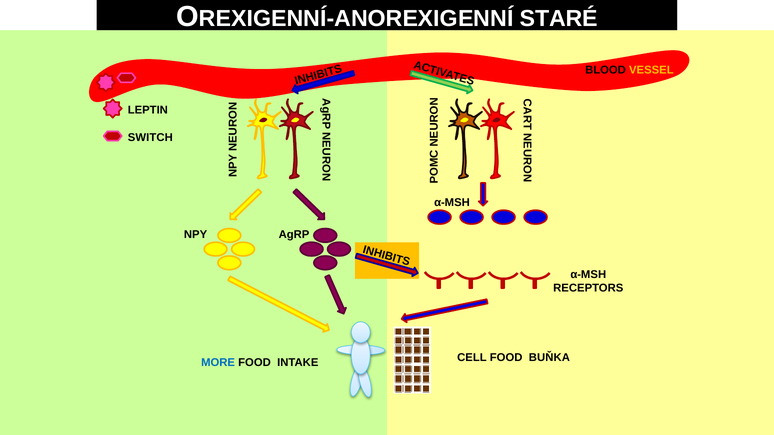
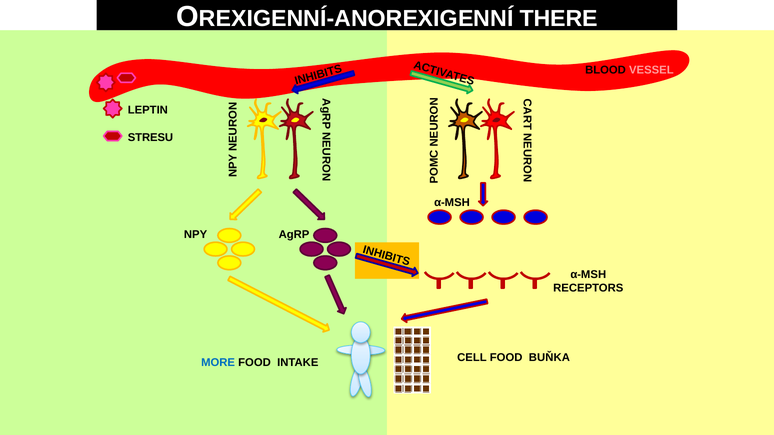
STARÉ: STARÉ -> THERE
VESSEL colour: yellow -> pink
SWITCH: SWITCH -> STRESU
